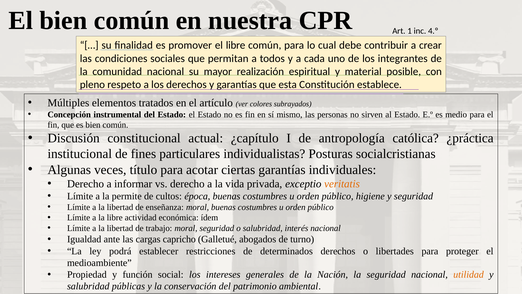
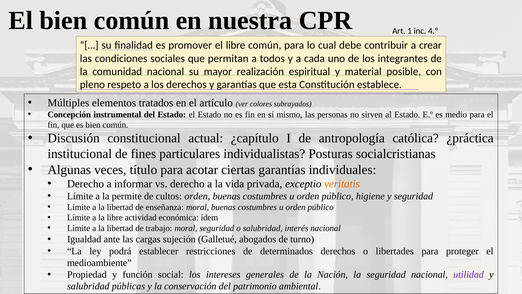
cultos época: época -> orden
capricho: capricho -> sujeción
utilidad colour: orange -> purple
